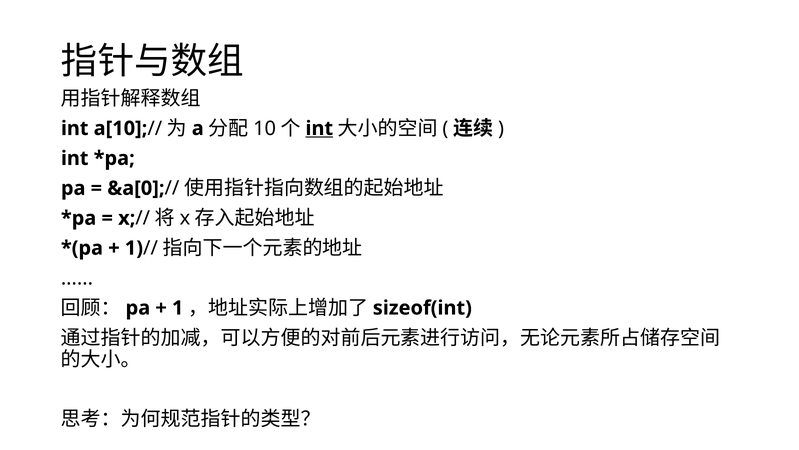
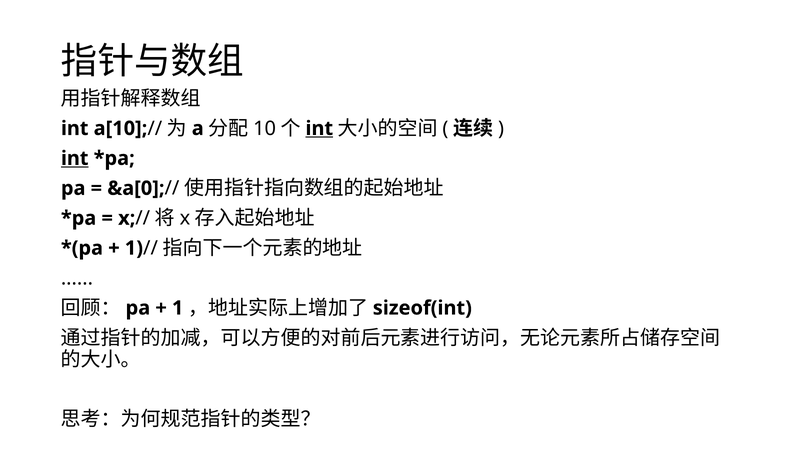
int at (75, 158) underline: none -> present
